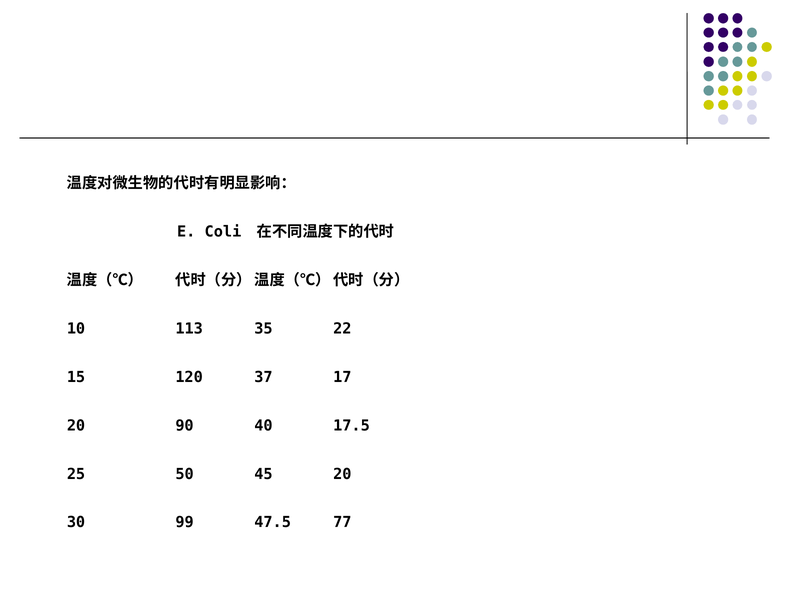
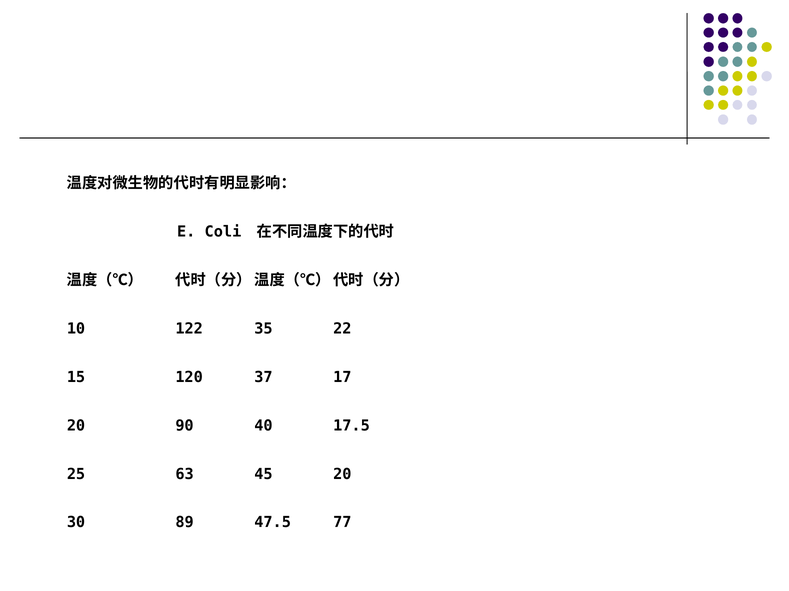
113: 113 -> 122
50: 50 -> 63
99: 99 -> 89
